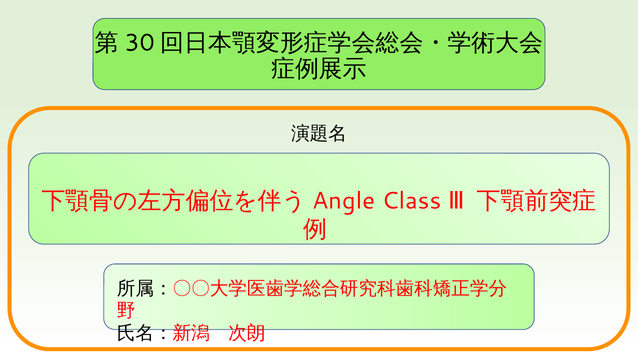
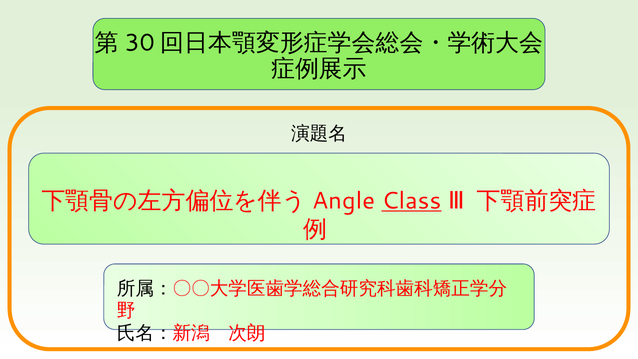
Class underline: none -> present
